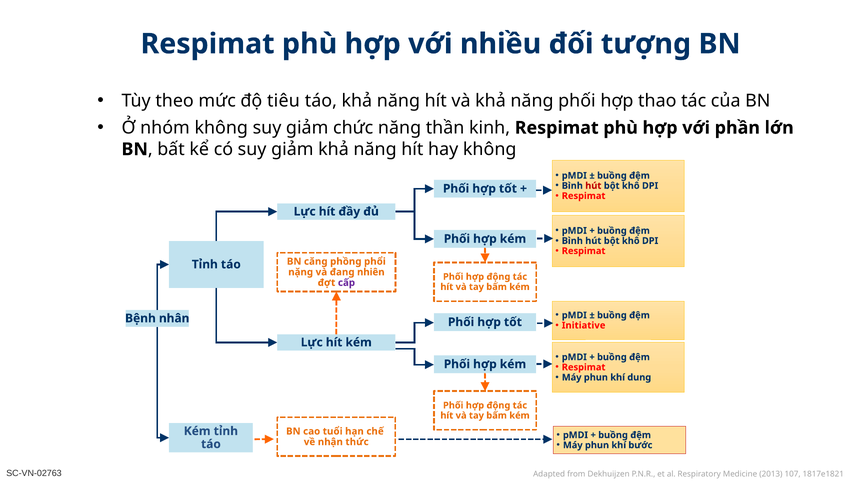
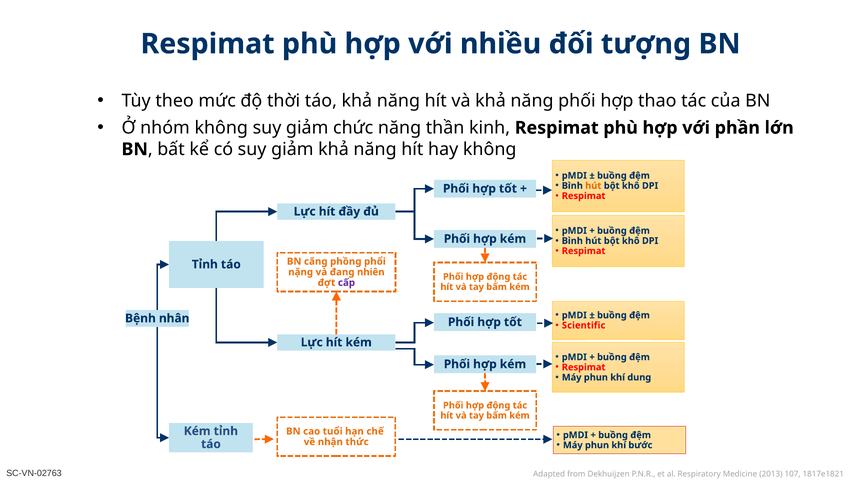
tiêu: tiêu -> thời
hút at (593, 186) colour: red -> orange
Initiative: Initiative -> Scientific
